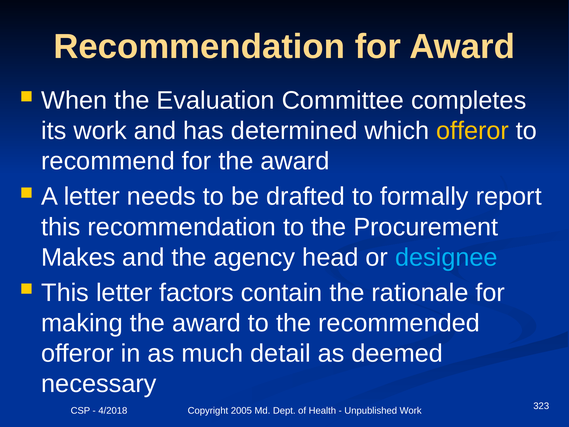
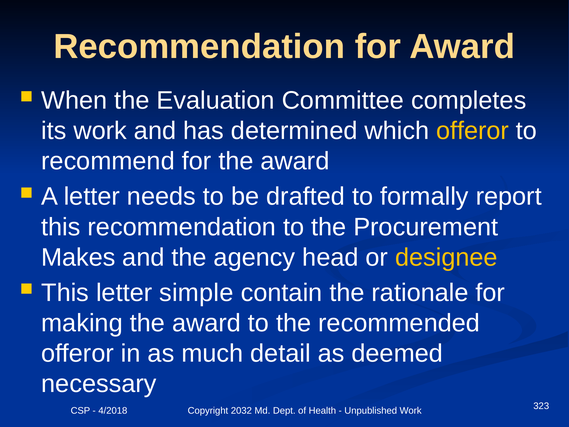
designee colour: light blue -> yellow
factors: factors -> simple
2005: 2005 -> 2032
